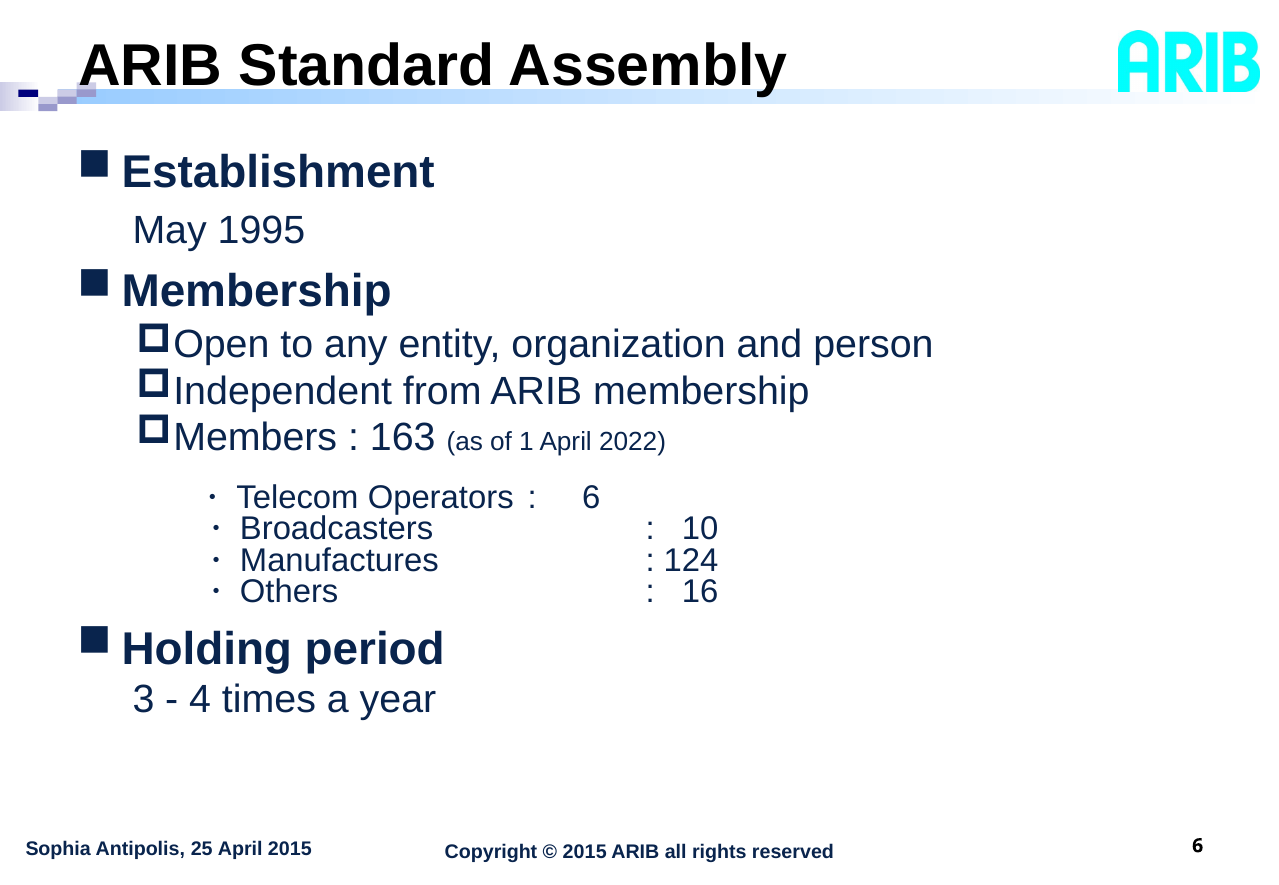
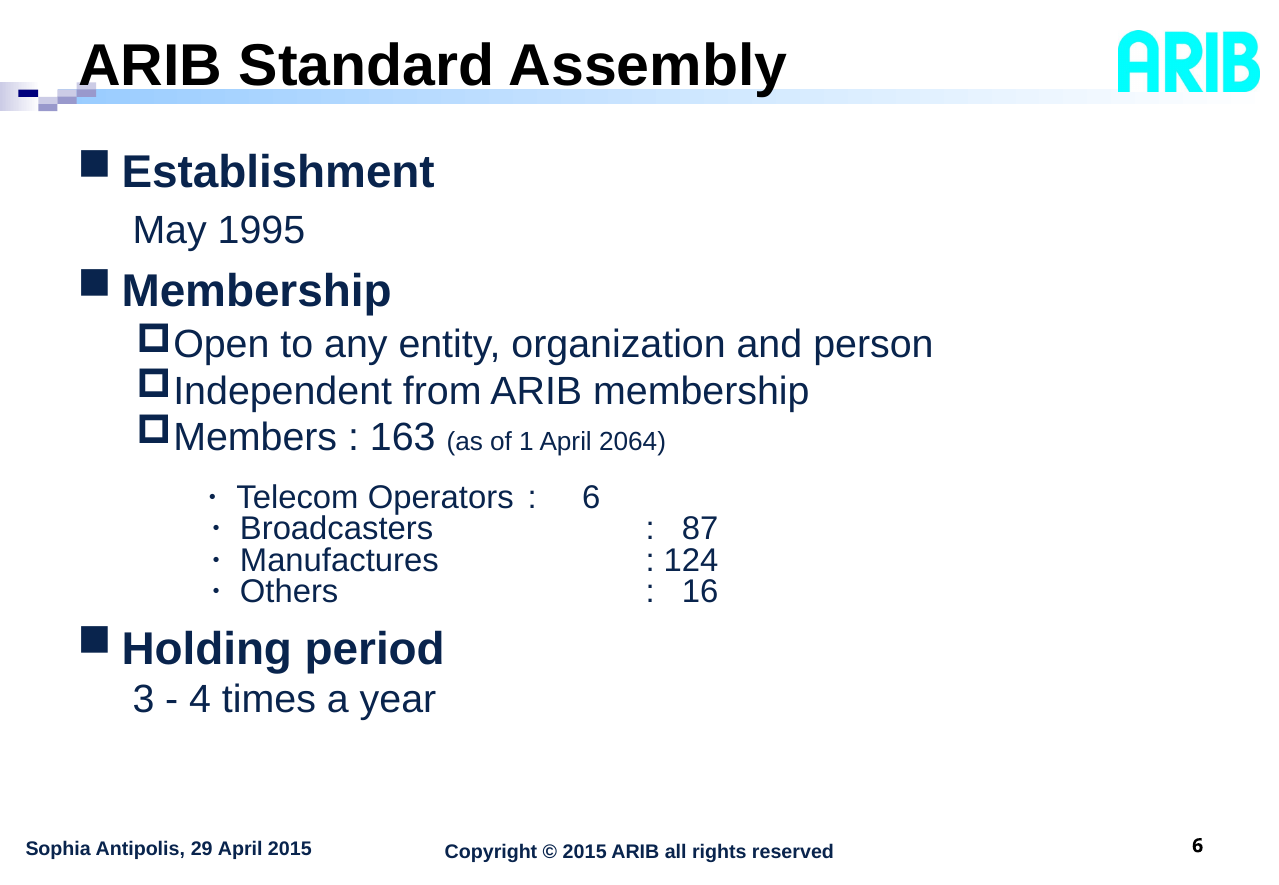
2022: 2022 -> 2064
10: 10 -> 87
25: 25 -> 29
